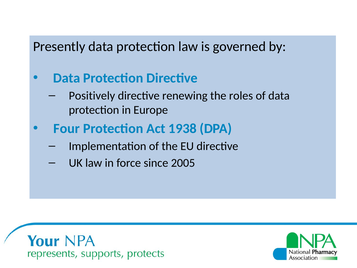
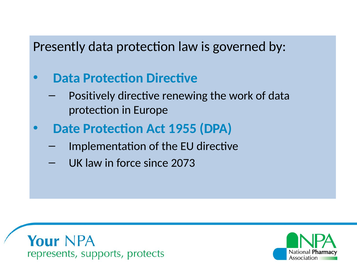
roles: roles -> work
Four: Four -> Date
1938: 1938 -> 1955
2005: 2005 -> 2073
